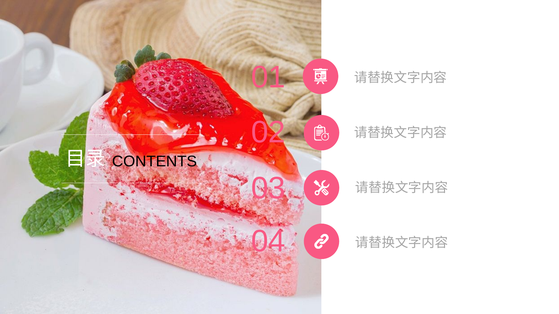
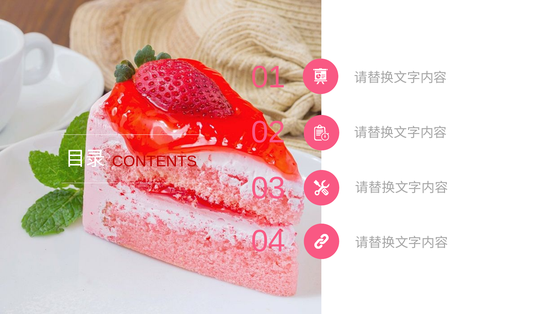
CONTENTS colour: black -> red
